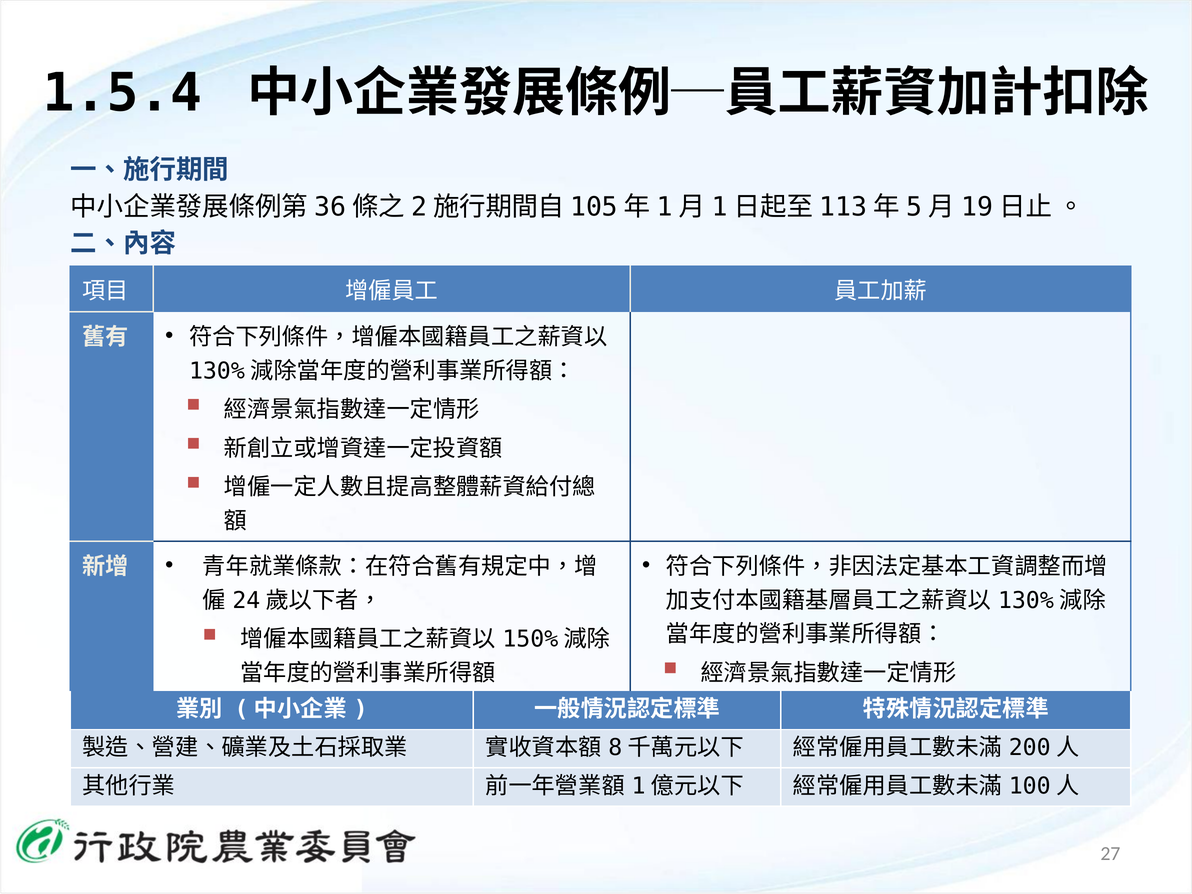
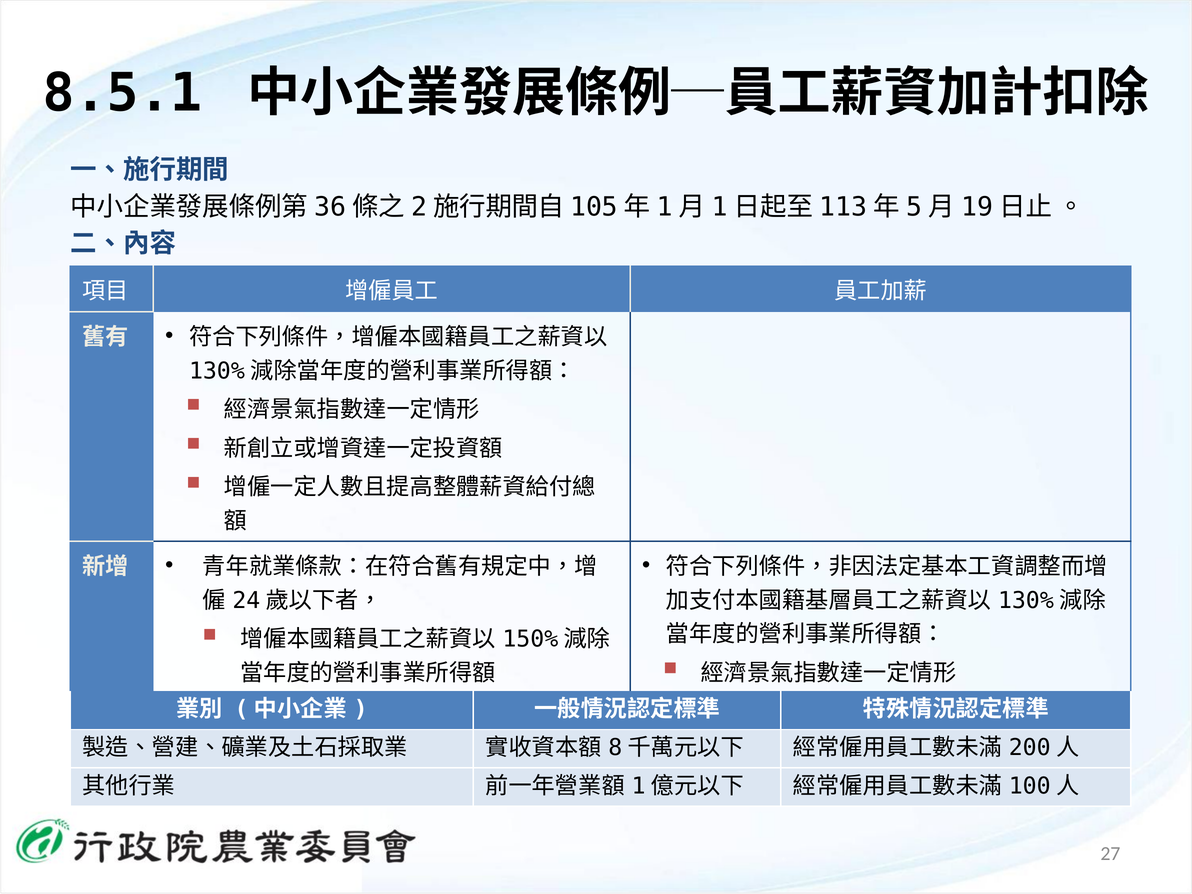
1.5.4: 1.5.4 -> 8.5.1
